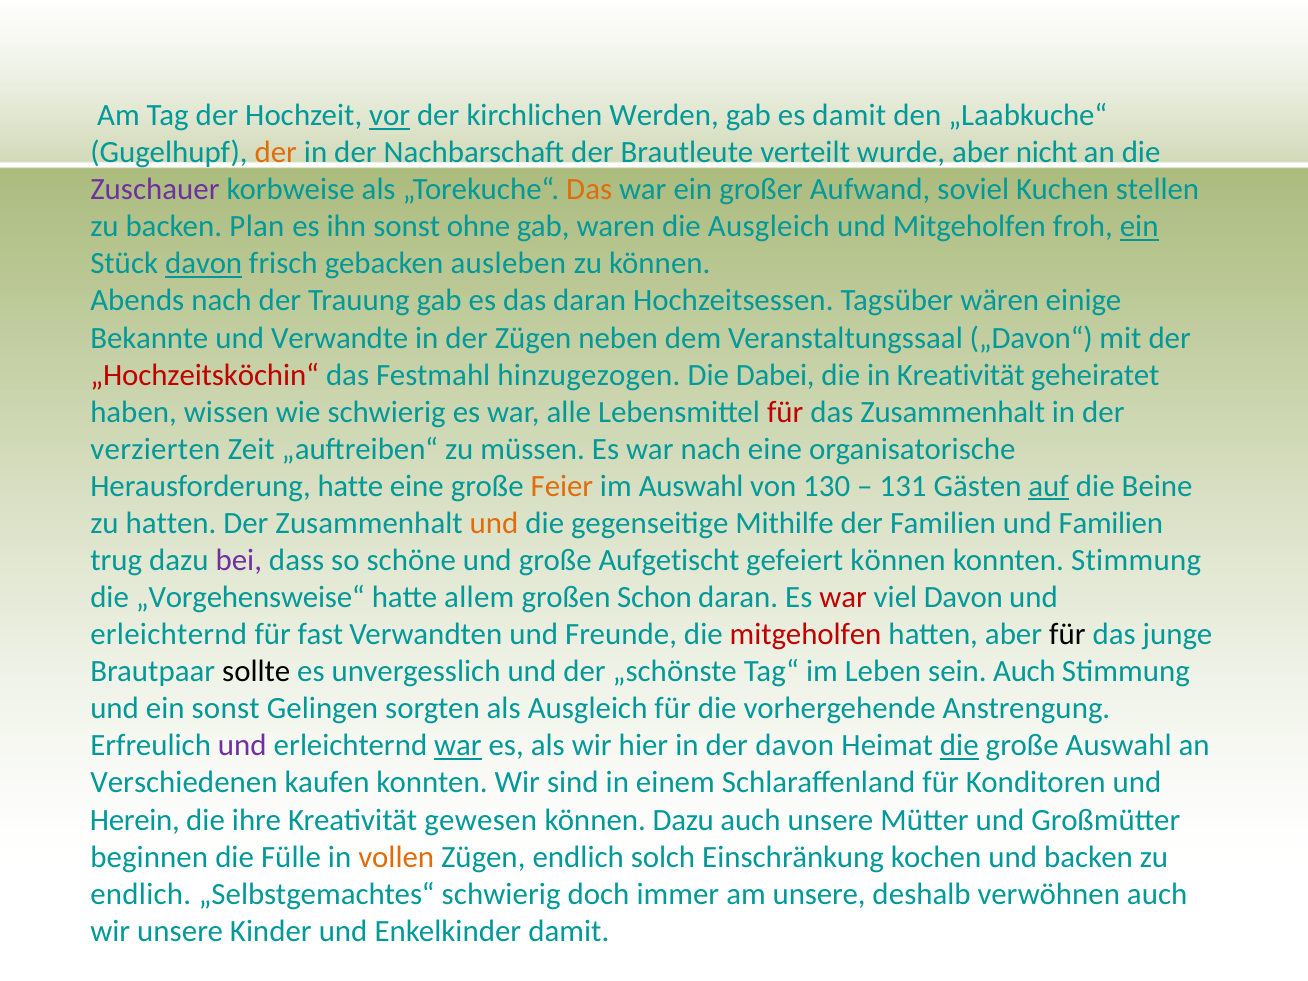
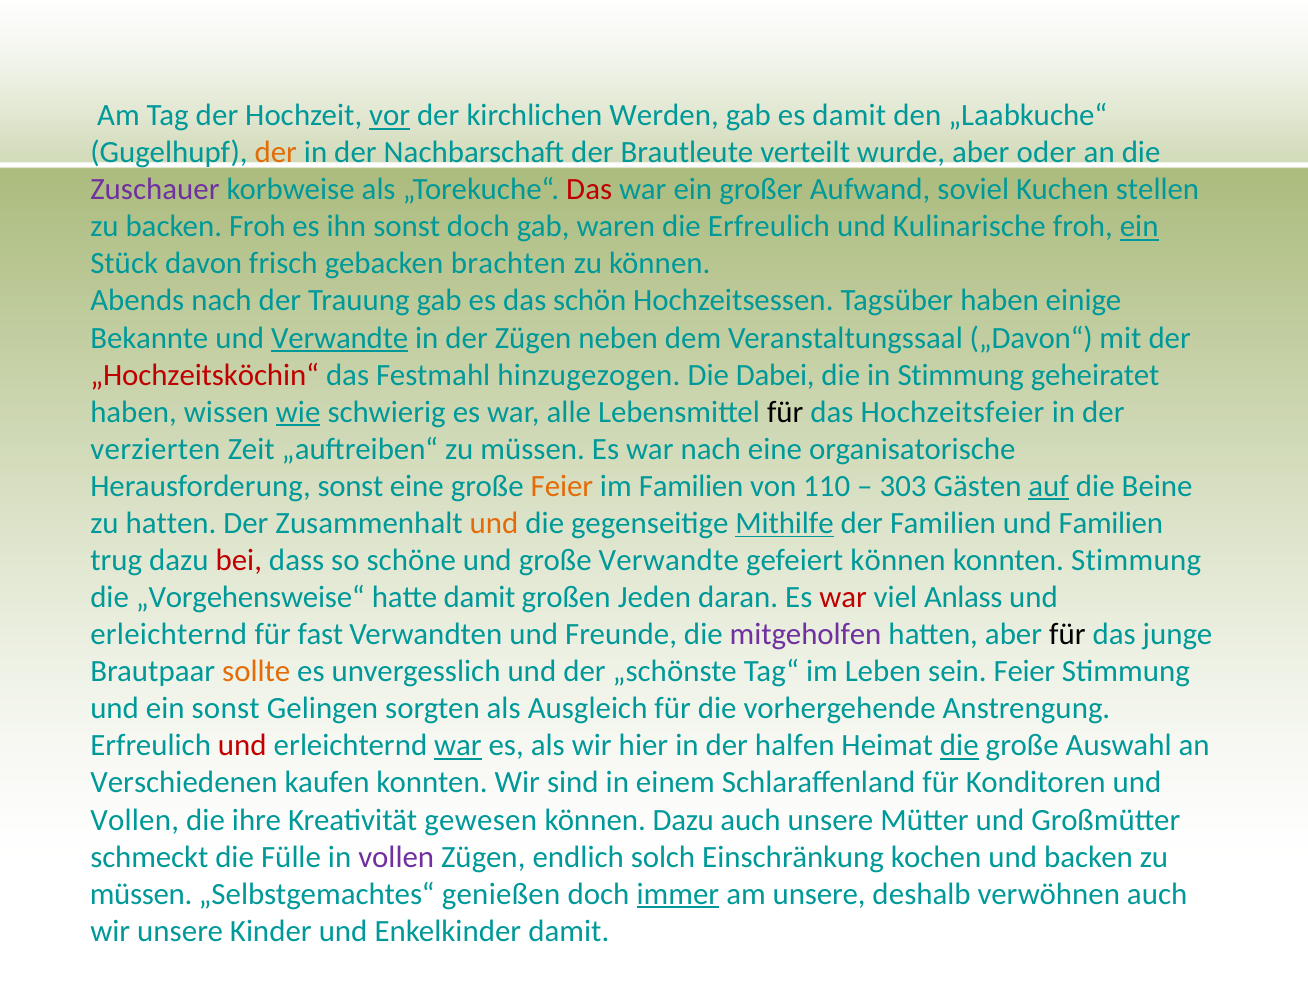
nicht: nicht -> oder
Das at (589, 190) colour: orange -> red
backen Plan: Plan -> Froh
sonst ohne: ohne -> doch
die Ausgleich: Ausgleich -> Erfreulich
und Mitgeholfen: Mitgeholfen -> Kulinarische
davon at (204, 264) underline: present -> none
ausleben: ausleben -> brachten
das daran: daran -> schön
Tagsüber wären: wären -> haben
Verwandte at (340, 338) underline: none -> present
in Kreativität: Kreativität -> Stimmung
wie underline: none -> present
für at (785, 412) colour: red -> black
das Zusammenhalt: Zusammenhalt -> Hochzeitsfeier
Herausforderung hatte: hatte -> sonst
im Auswahl: Auswahl -> Familien
130: 130 -> 110
131: 131 -> 303
Mithilfe underline: none -> present
bei colour: purple -> red
große Aufgetischt: Aufgetischt -> Verwandte
hatte allem: allem -> damit
Schon: Schon -> Jeden
viel Davon: Davon -> Anlass
mitgeholfen at (806, 634) colour: red -> purple
sollte colour: black -> orange
sein Auch: Auch -> Feier
und at (242, 746) colour: purple -> red
der davon: davon -> halfen
Herein at (135, 820): Herein -> Vollen
beginnen: beginnen -> schmeckt
vollen at (396, 857) colour: orange -> purple
endlich at (141, 894): endlich -> müssen
„Selbstgemachtes“ schwierig: schwierig -> genießen
immer underline: none -> present
